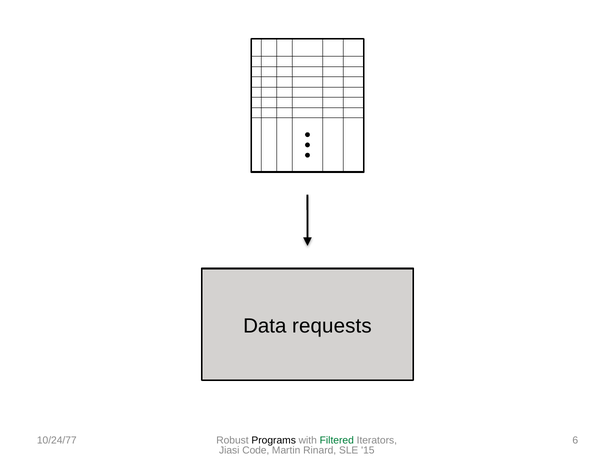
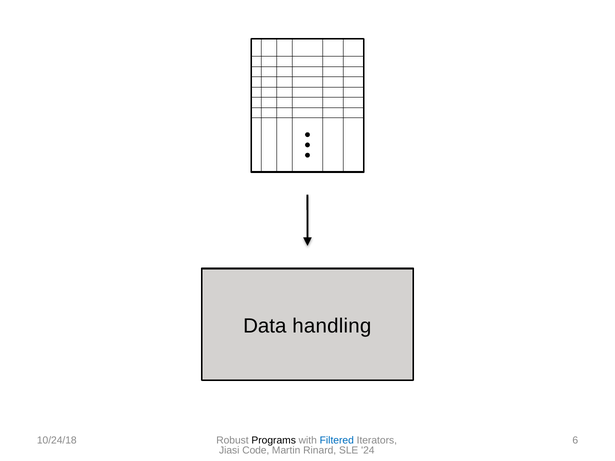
requests: requests -> handling
10/24/77: 10/24/77 -> 10/24/18
Filtered colour: green -> blue
15: 15 -> 24
